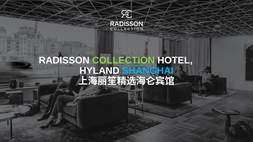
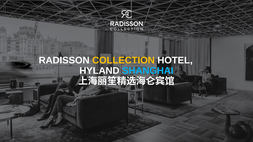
COLLECTION at (123, 60) colour: light green -> yellow
